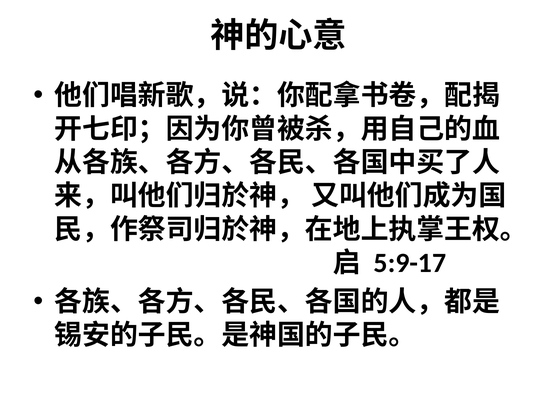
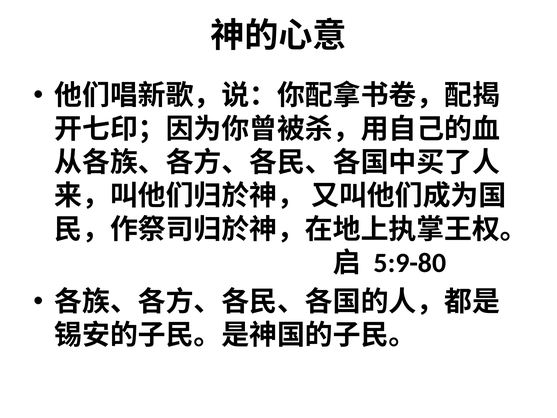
5:9-17: 5:9-17 -> 5:9-80
